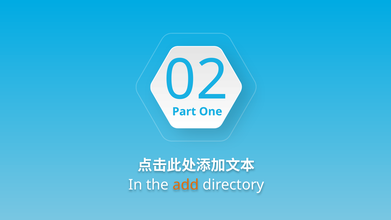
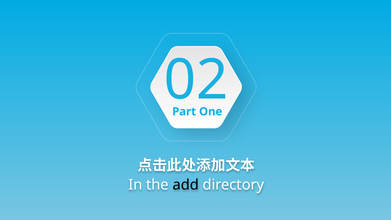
add colour: orange -> black
